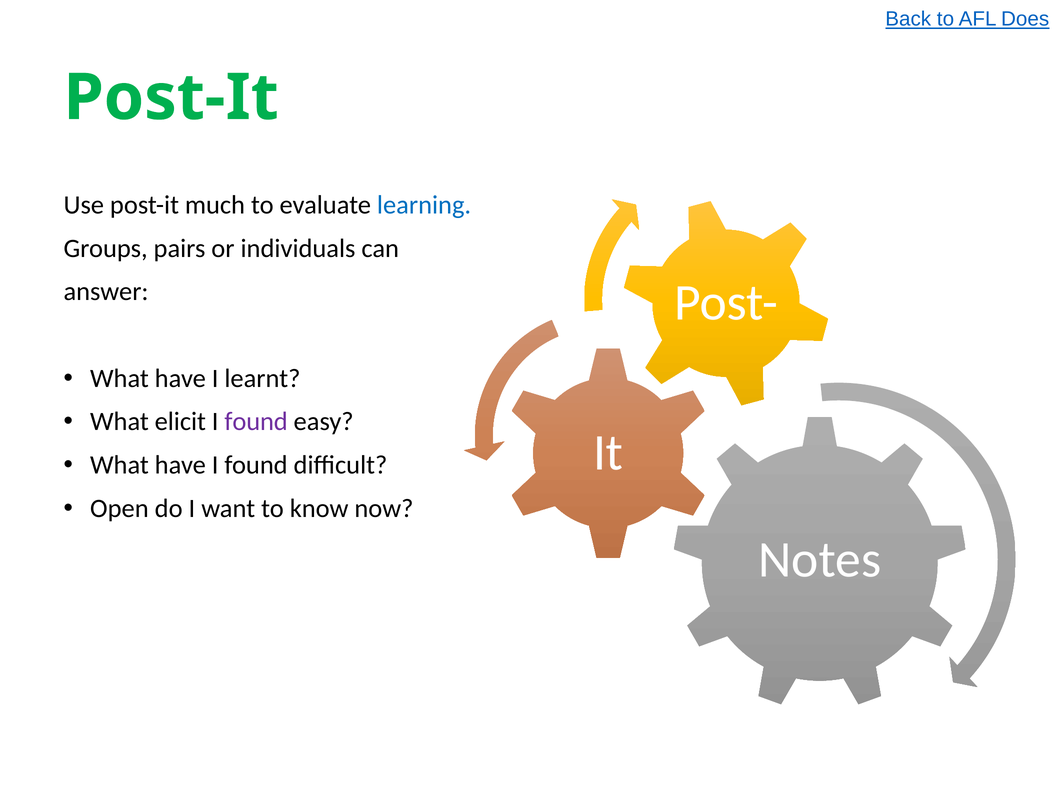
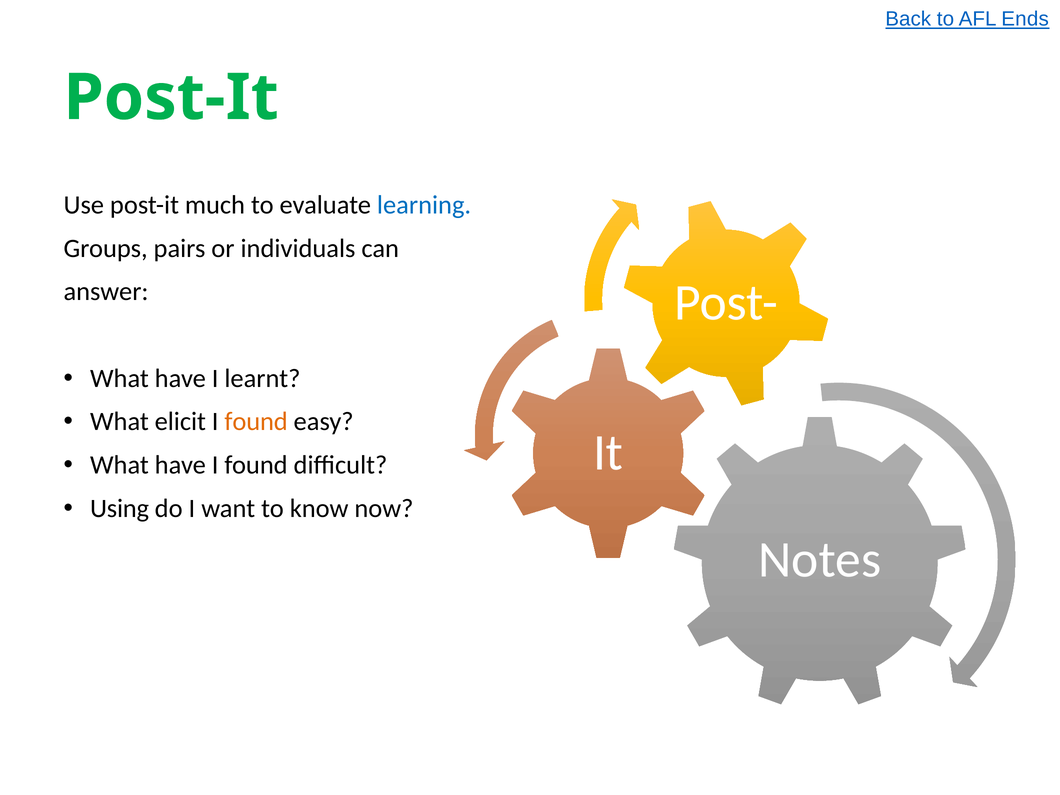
Does: Does -> Ends
found at (256, 422) colour: purple -> orange
Open: Open -> Using
